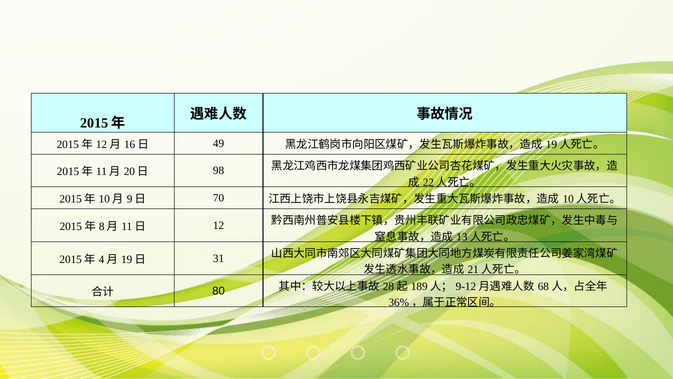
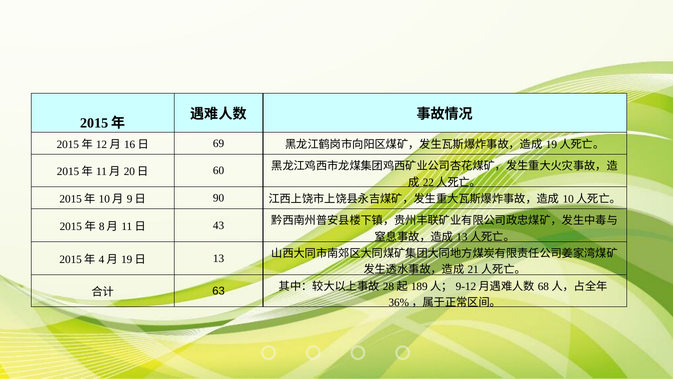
49: 49 -> 69
98: 98 -> 60
70: 70 -> 90
12: 12 -> 43
31: 31 -> 13
80: 80 -> 63
